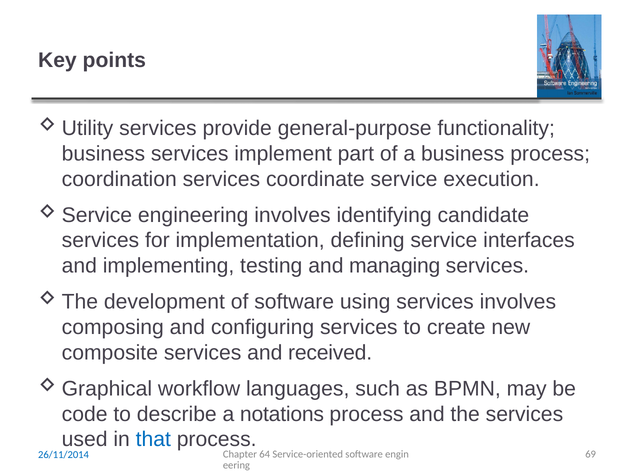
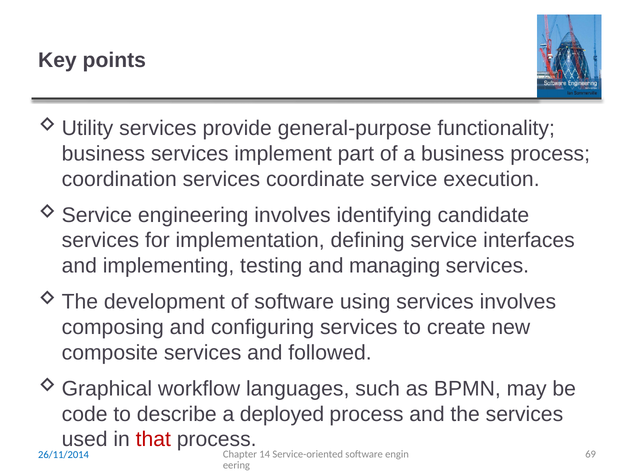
received: received -> followed
notations: notations -> deployed
that colour: blue -> red
64: 64 -> 14
